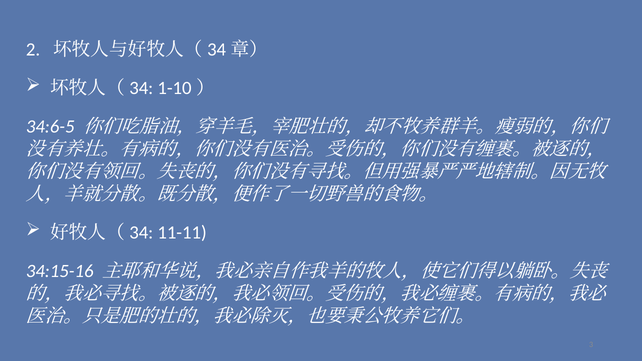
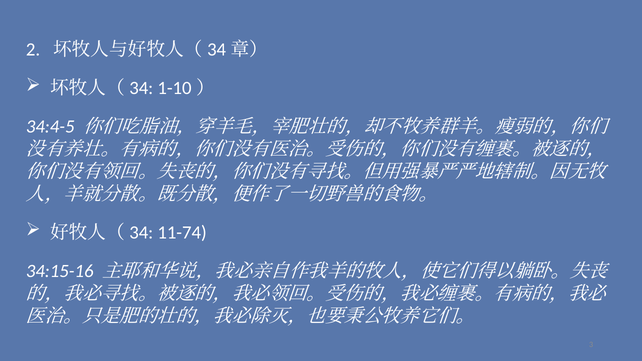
34:6-5: 34:6-5 -> 34:4-5
11-11: 11-11 -> 11-74
